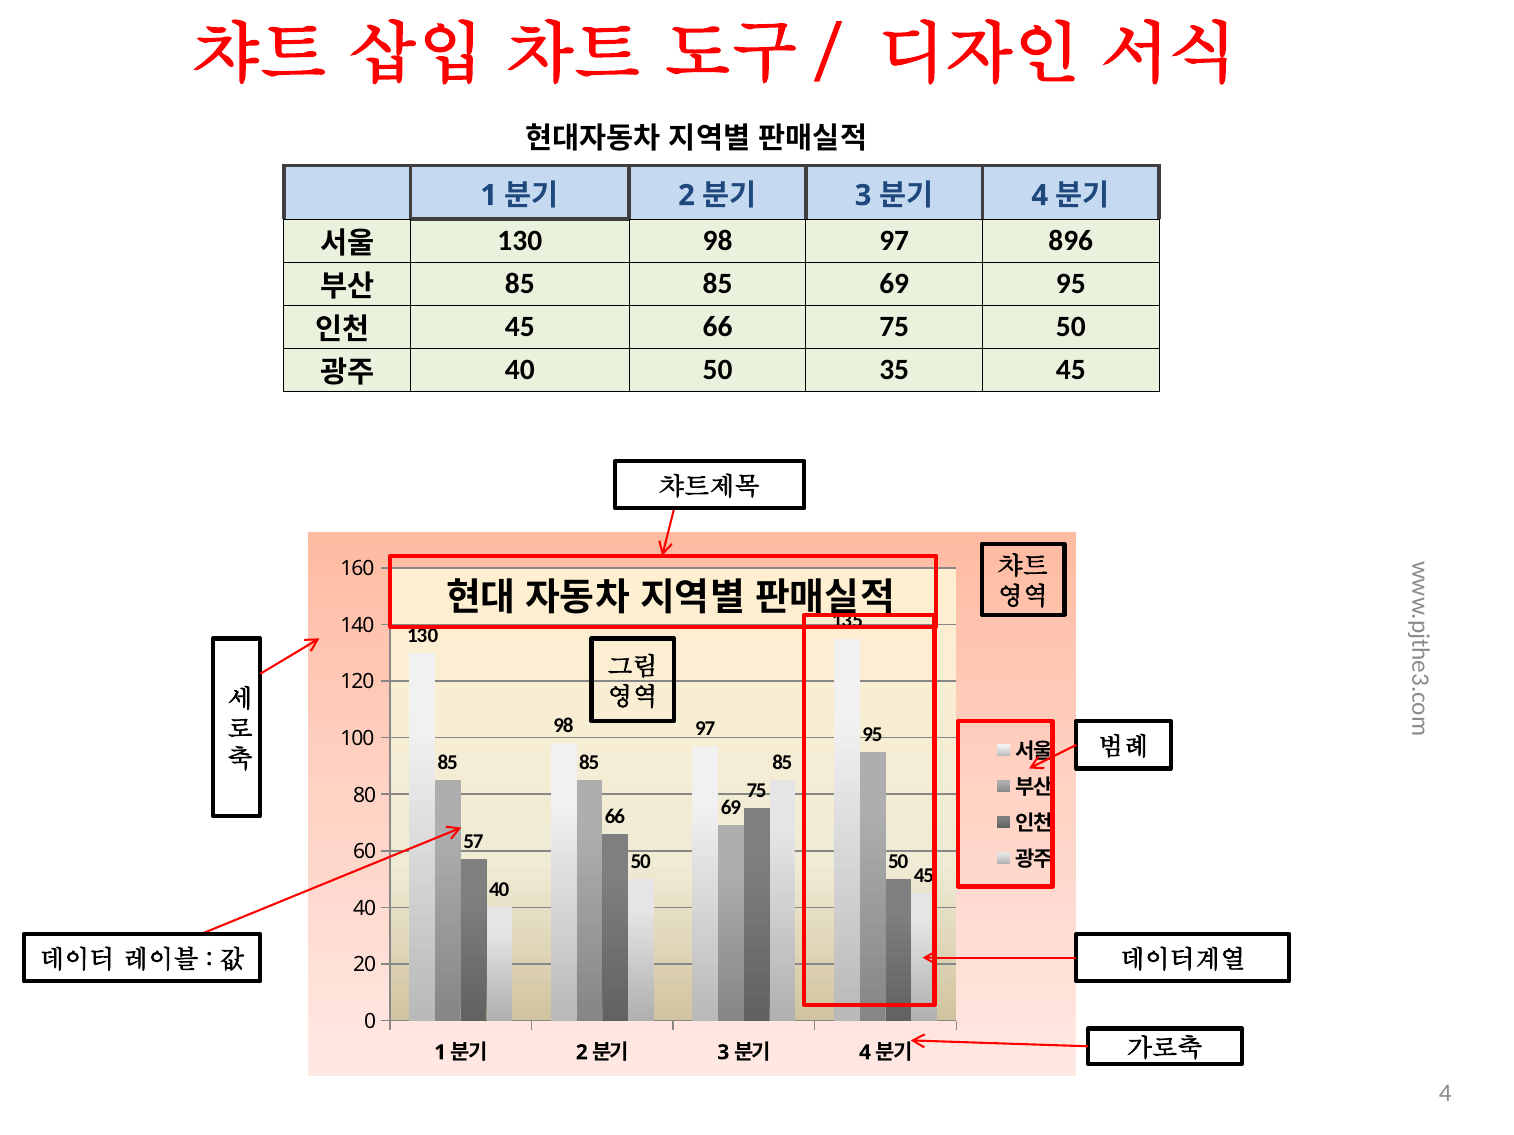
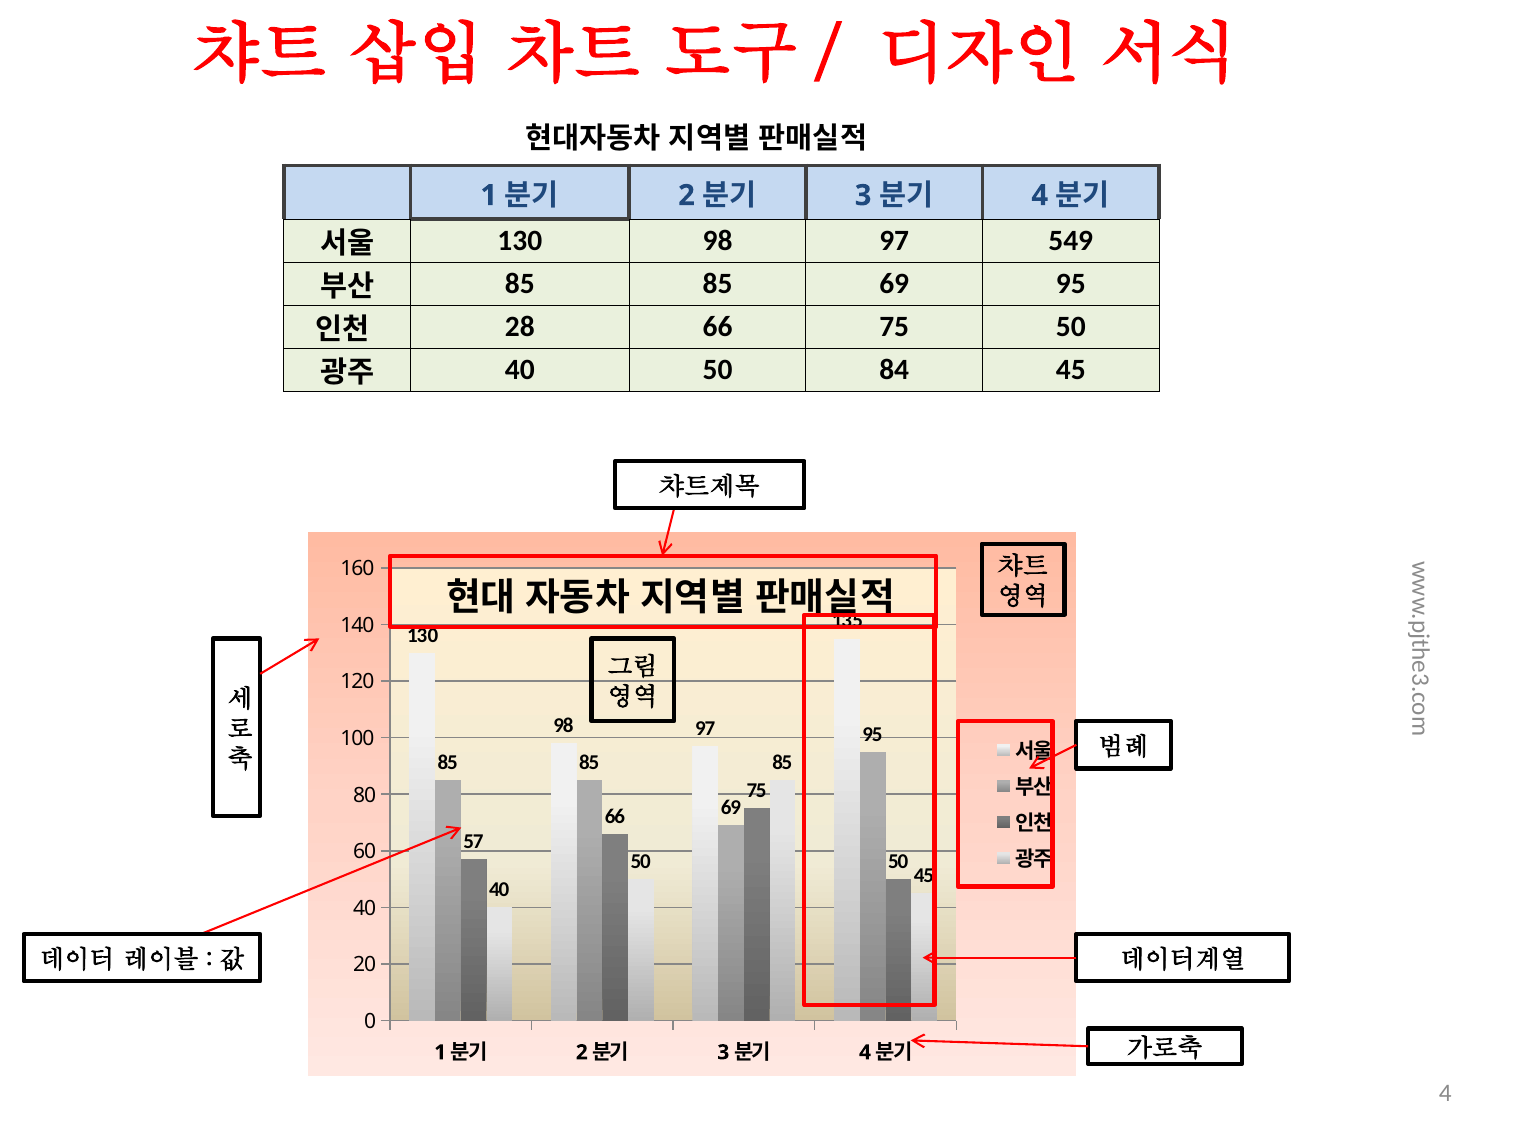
896: 896 -> 549
45 at (520, 327): 45 -> 28
35: 35 -> 84
